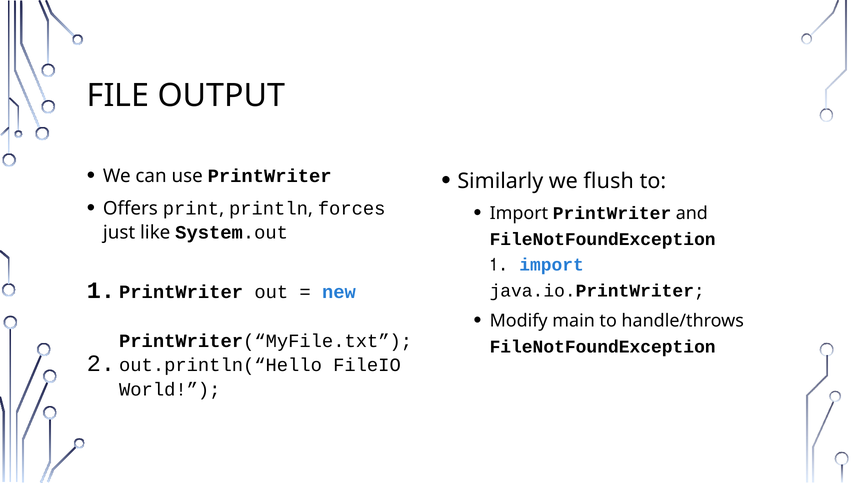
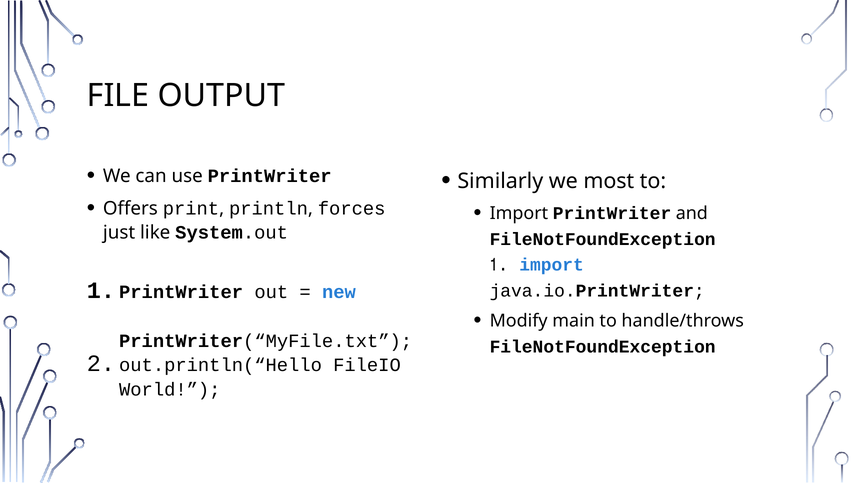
flush: flush -> most
